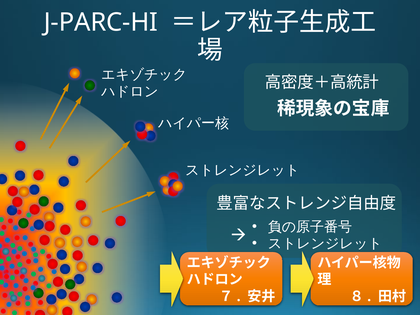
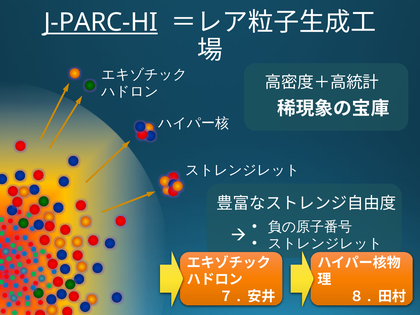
J-PARC-HI underline: none -> present
